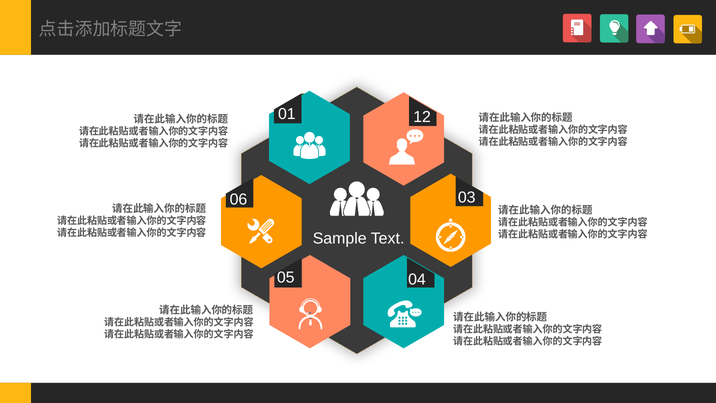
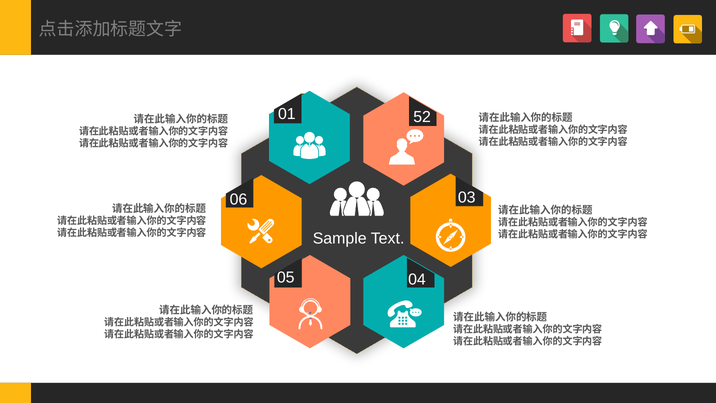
12: 12 -> 52
